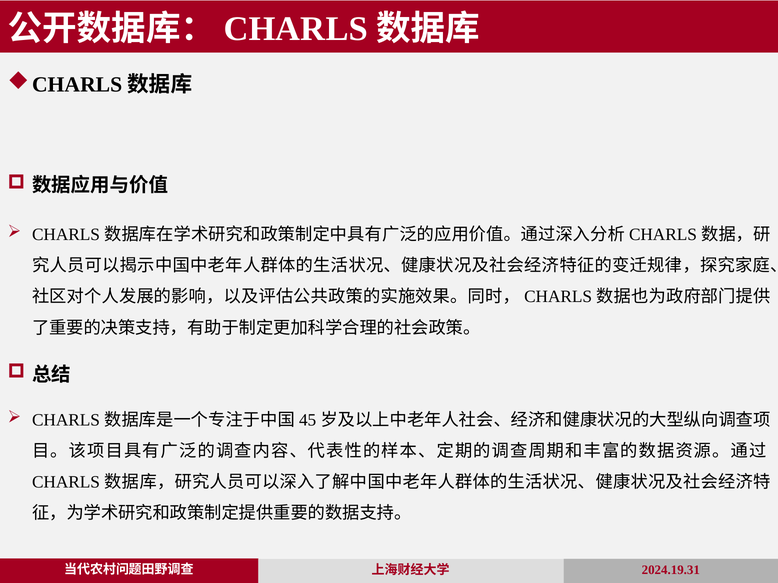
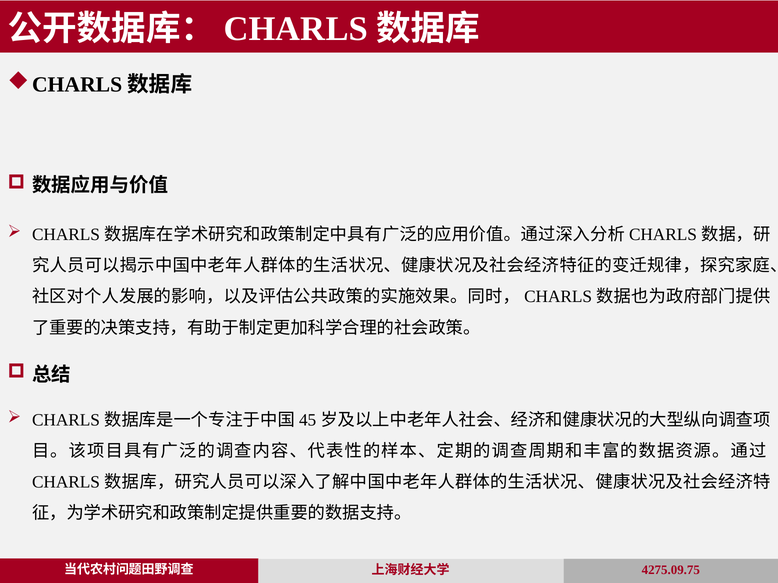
2024.19.31: 2024.19.31 -> 4275.09.75
